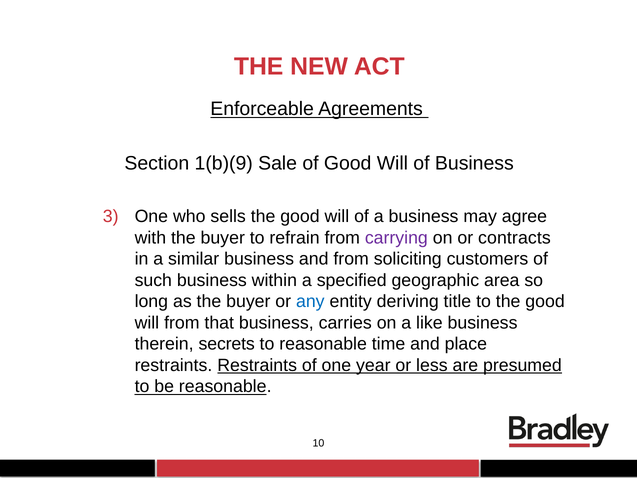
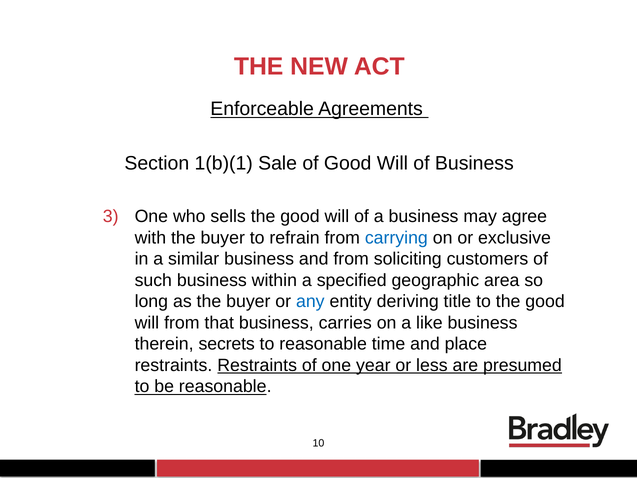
1(b)(9: 1(b)(9 -> 1(b)(1
carrying colour: purple -> blue
contracts: contracts -> exclusive
